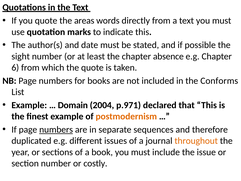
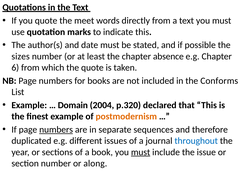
areas: areas -> meet
sight: sight -> sizes
p.971: p.971 -> p.320
throughout colour: orange -> blue
must at (141, 152) underline: none -> present
costly: costly -> along
